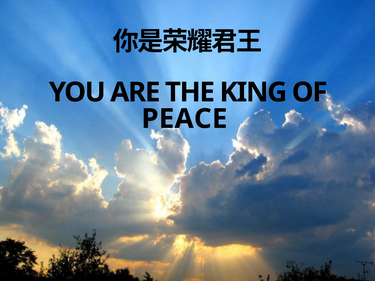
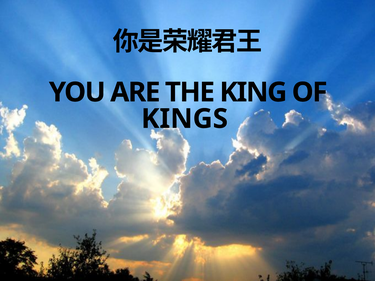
PEACE: PEACE -> KINGS
